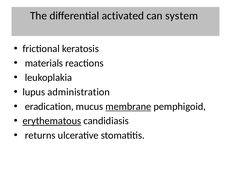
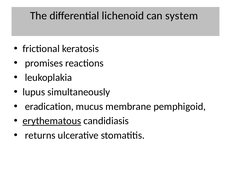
activated: activated -> lichenoid
materials: materials -> promises
administration: administration -> simultaneously
membrane underline: present -> none
